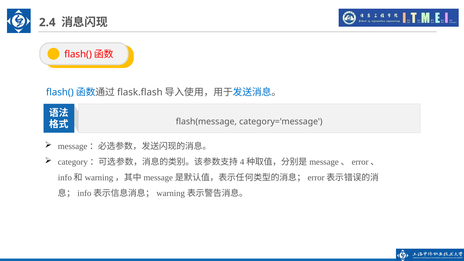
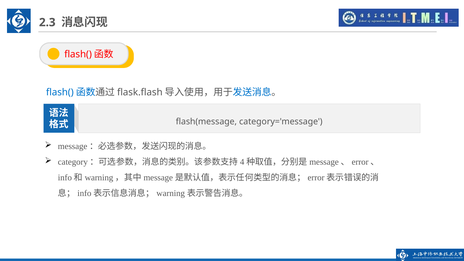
2.4: 2.4 -> 2.3
